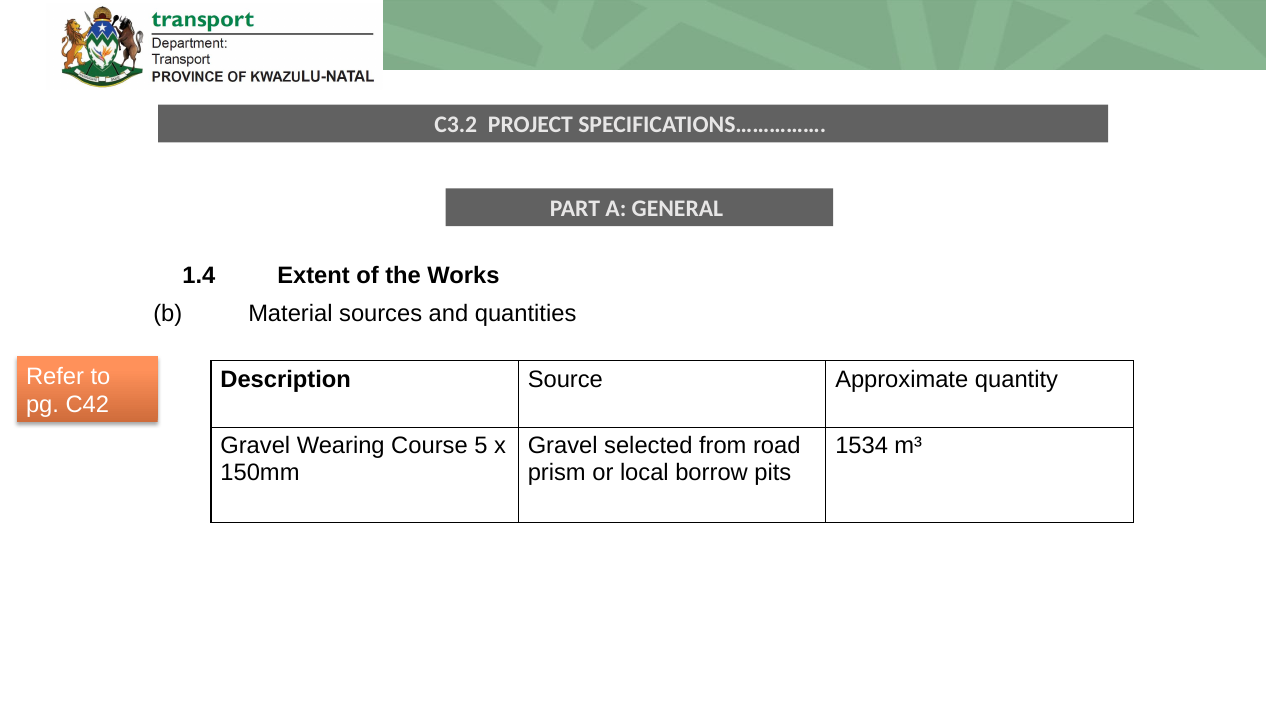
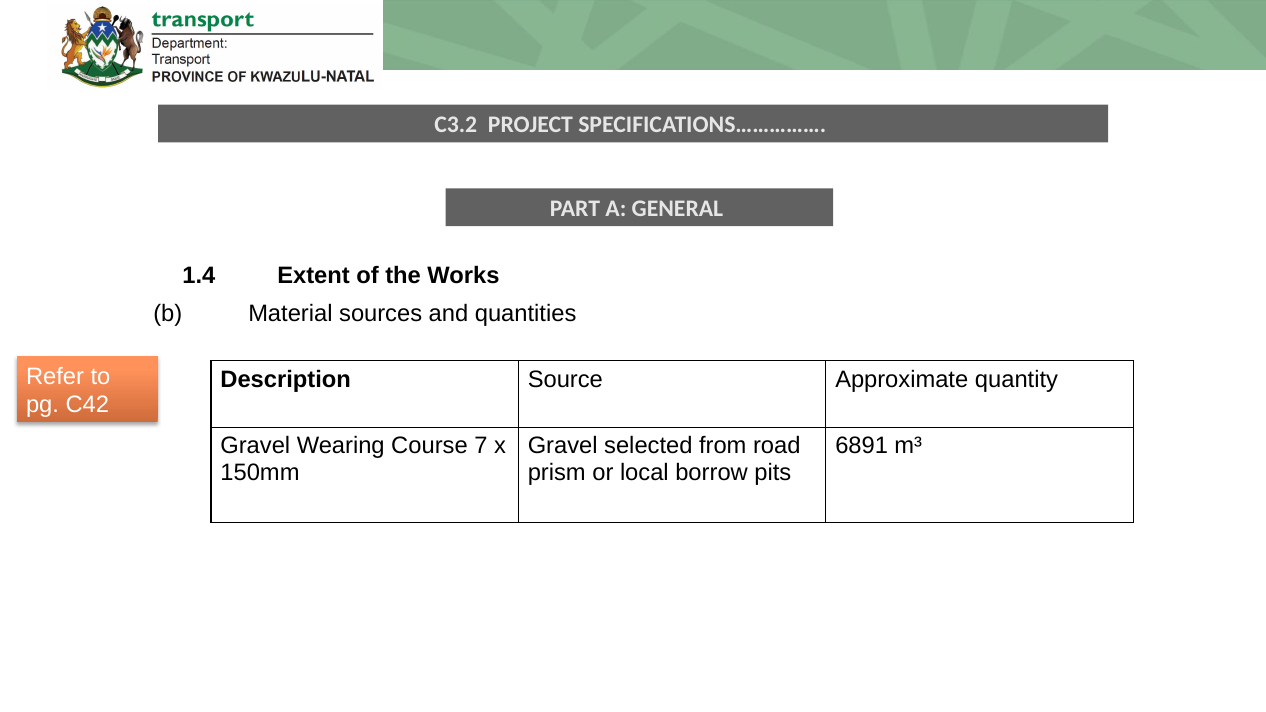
5: 5 -> 7
1534: 1534 -> 6891
